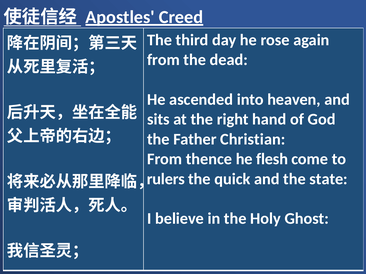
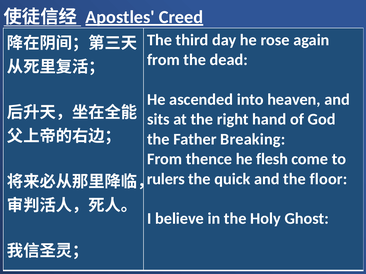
Christian: Christian -> Breaking
state: state -> floor
